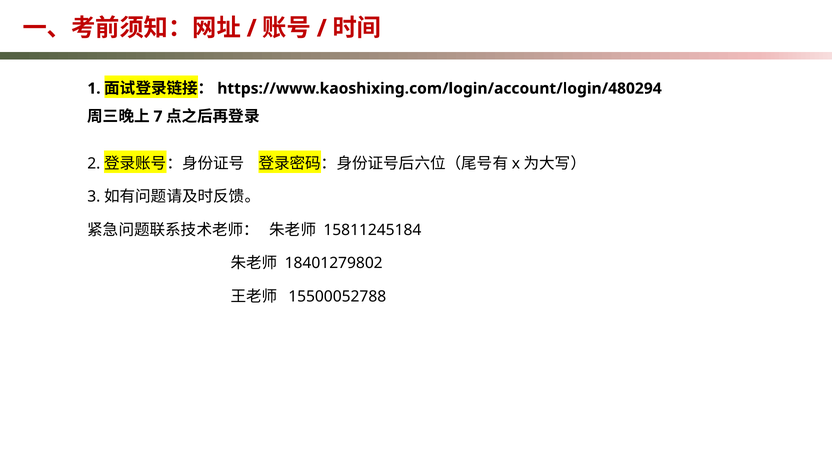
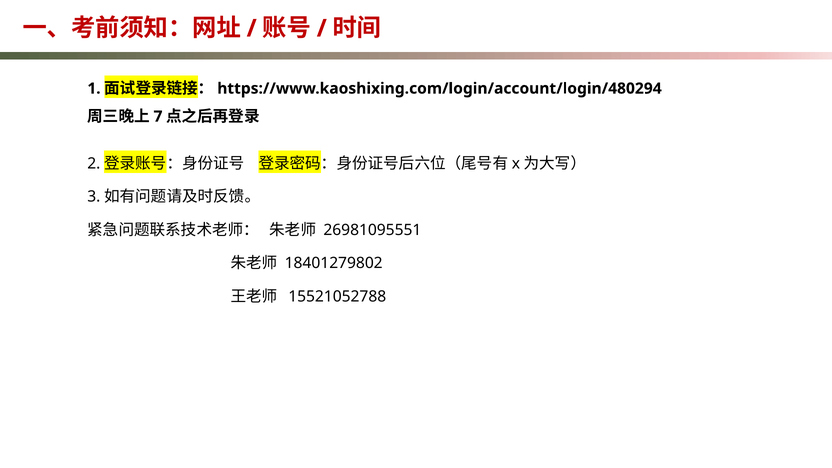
15811245184: 15811245184 -> 26981095551
15500052788: 15500052788 -> 15521052788
